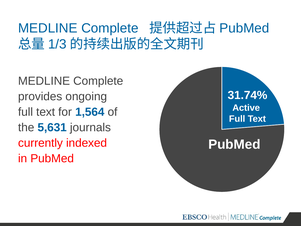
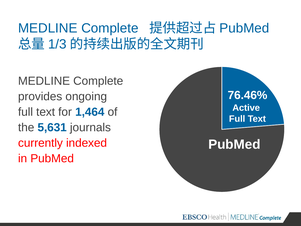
31.74%: 31.74% -> 76.46%
1,564: 1,564 -> 1,464
